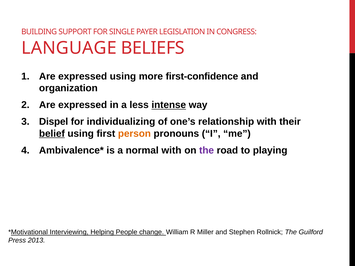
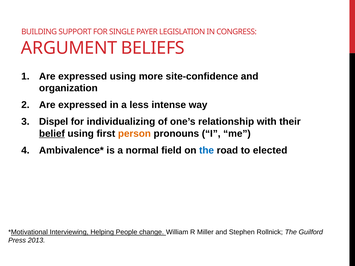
LANGUAGE: LANGUAGE -> ARGUMENT
first-confidence: first-confidence -> site-confidence
intense underline: present -> none
normal with: with -> field
the at (207, 150) colour: purple -> blue
playing: playing -> elected
